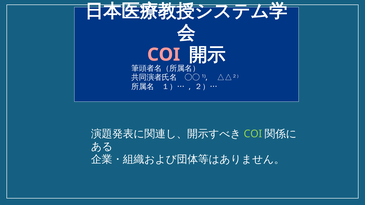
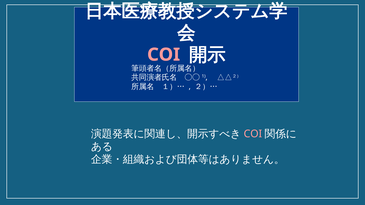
COI at (253, 134) colour: light green -> pink
